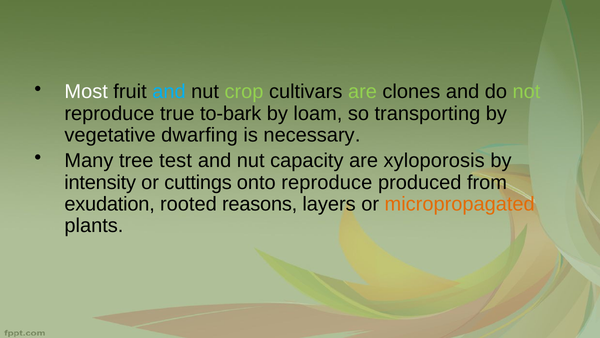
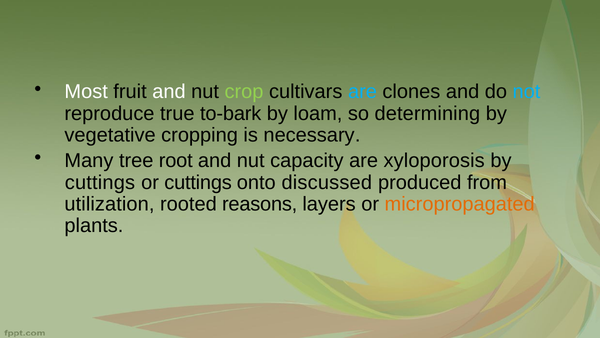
and at (169, 92) colour: light blue -> white
are at (362, 92) colour: light green -> light blue
not colour: light green -> light blue
transporting: transporting -> determining
dwarfing: dwarfing -> cropping
test: test -> root
intensity at (100, 182): intensity -> cuttings
onto reproduce: reproduce -> discussed
exudation: exudation -> utilization
